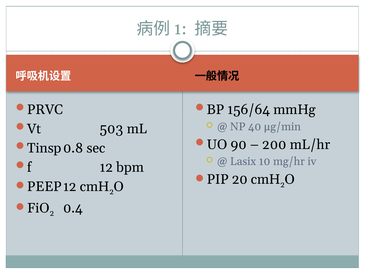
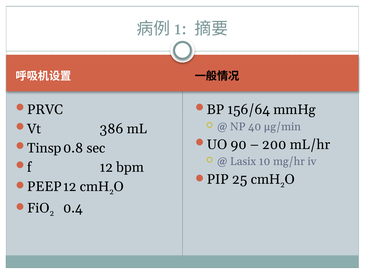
503: 503 -> 386
20: 20 -> 25
